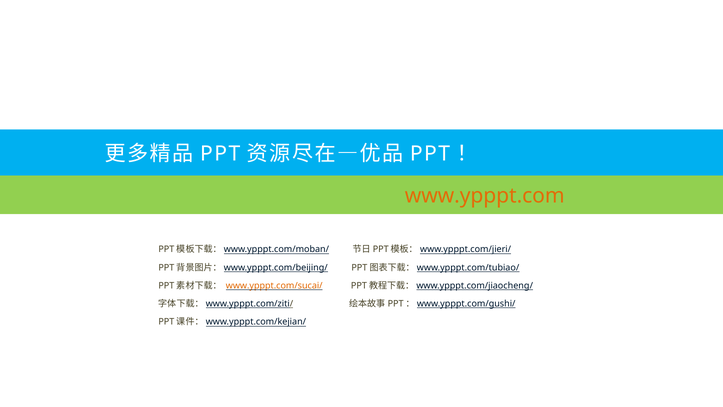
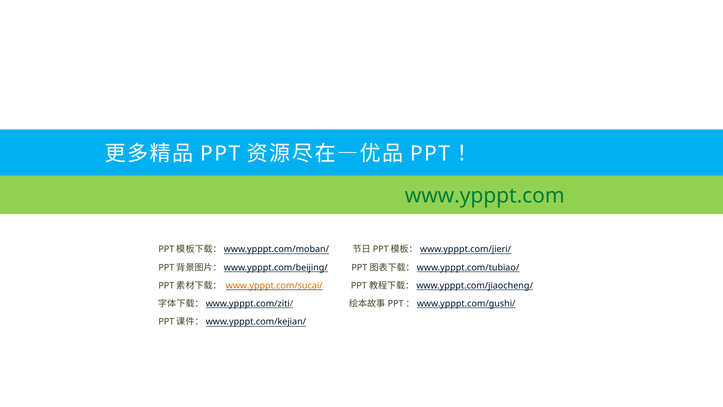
www.ypppt.com colour: orange -> green
